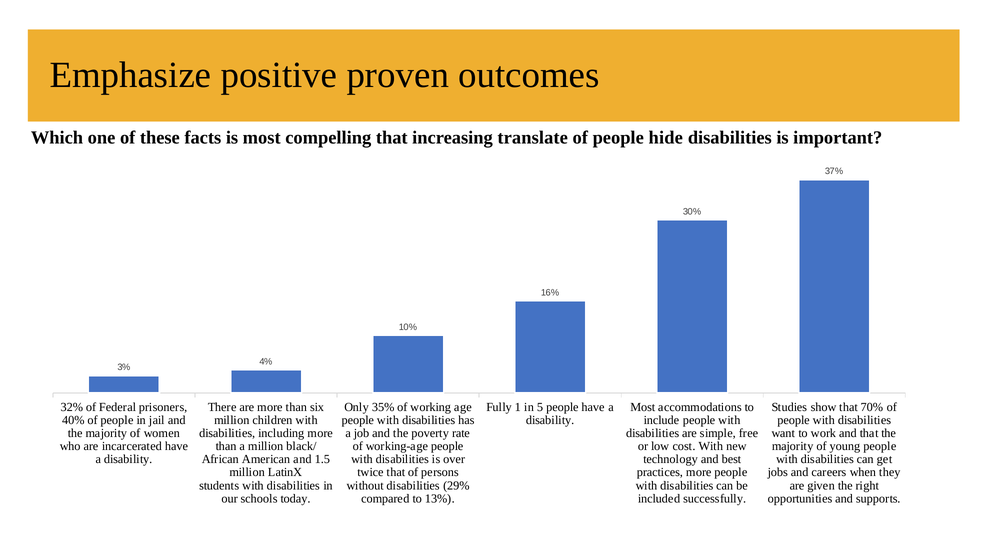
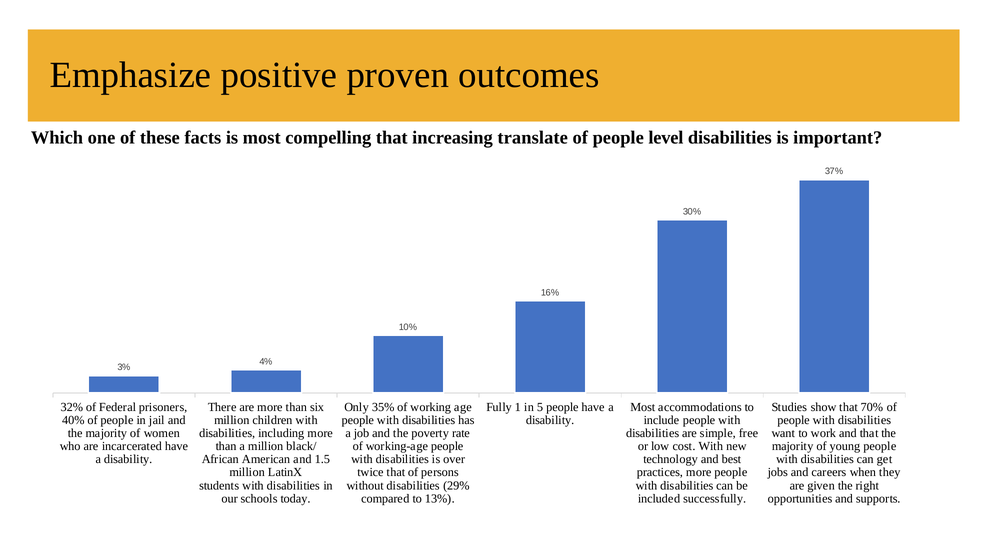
hide: hide -> level
